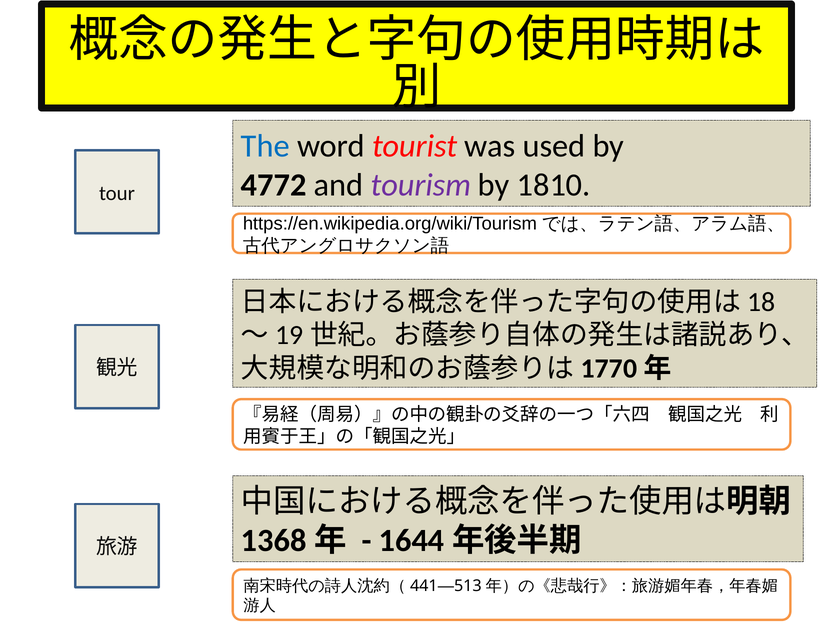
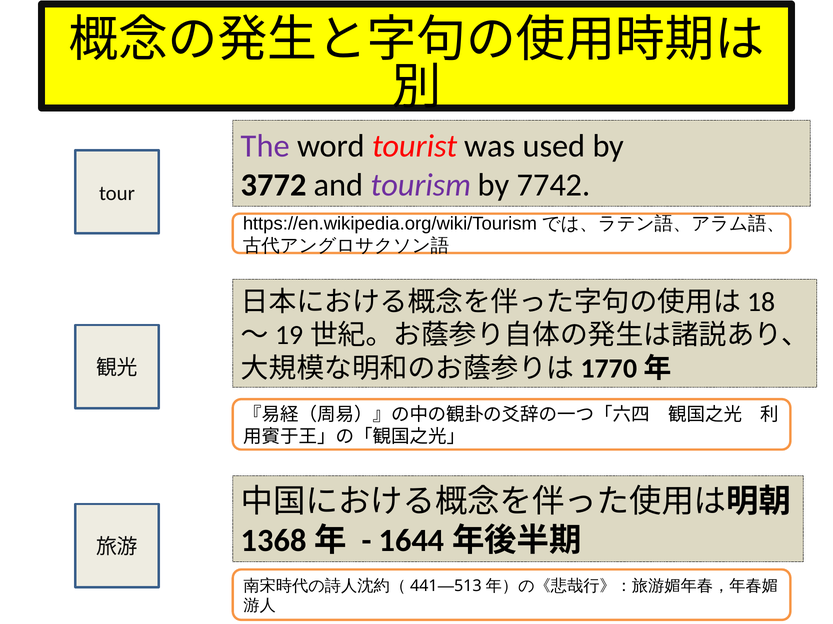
The colour: blue -> purple
4772: 4772 -> 3772
1810: 1810 -> 7742
